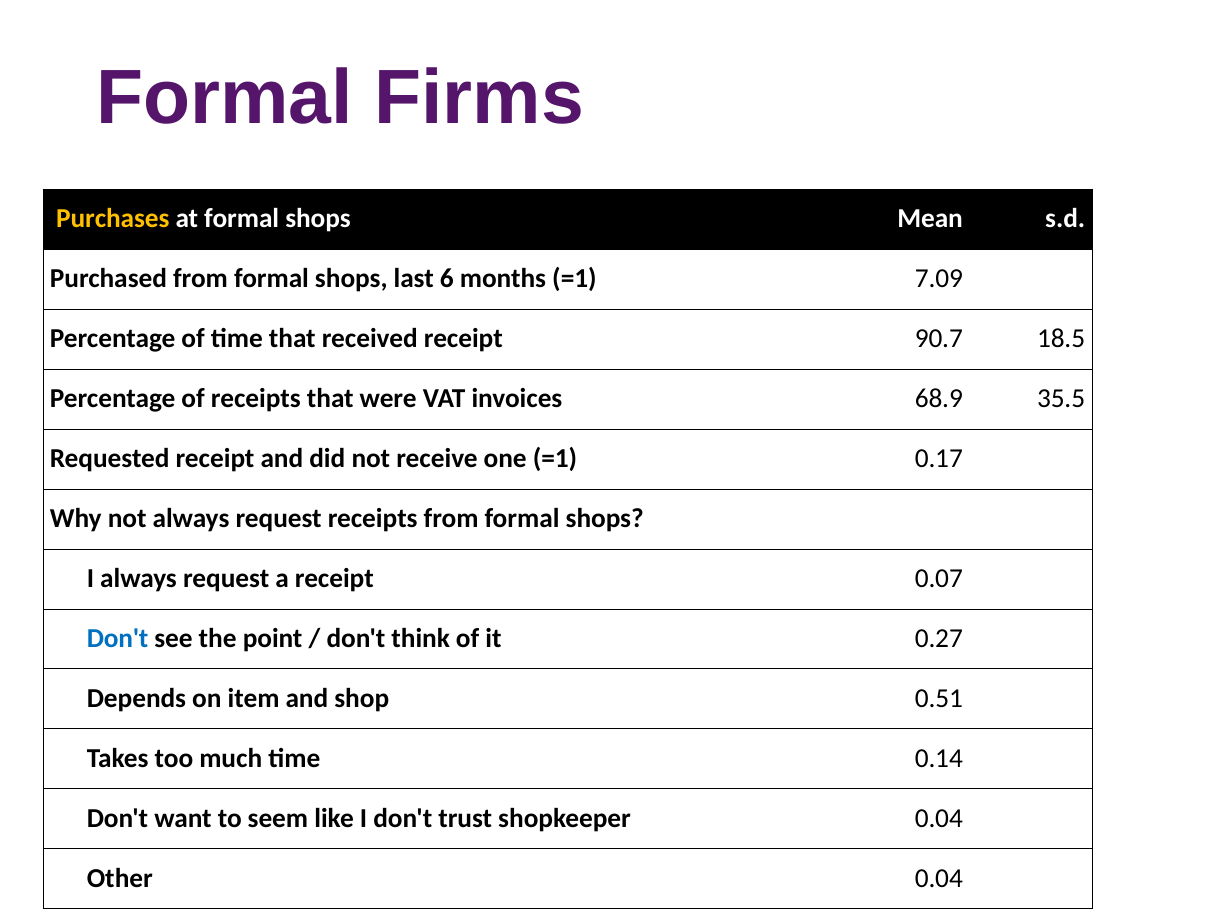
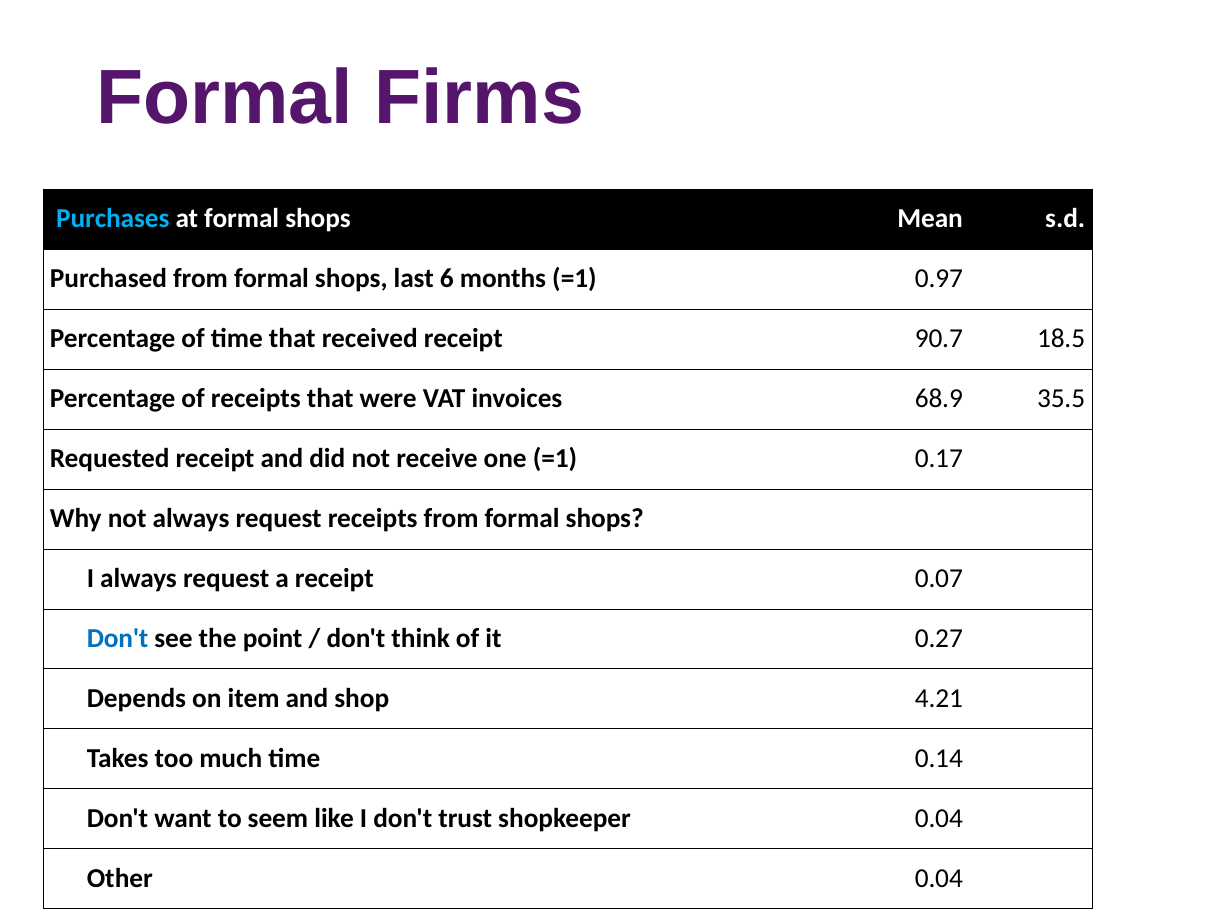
Purchases colour: yellow -> light blue
7.09: 7.09 -> 0.97
0.51: 0.51 -> 4.21
